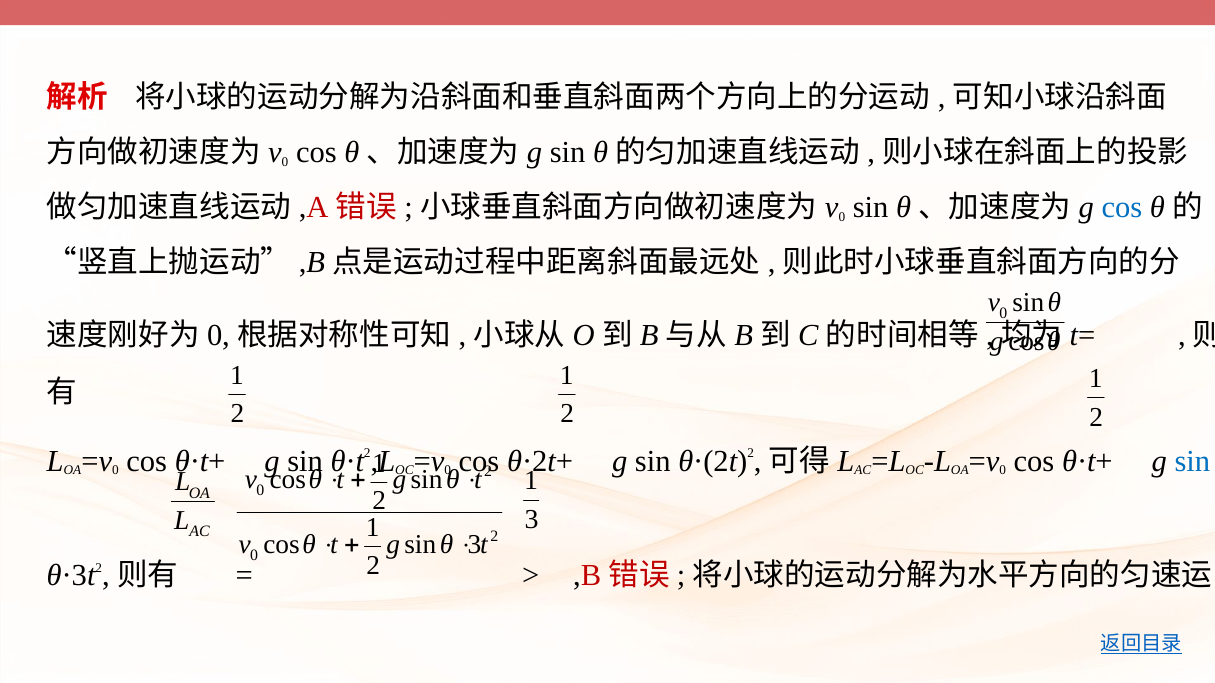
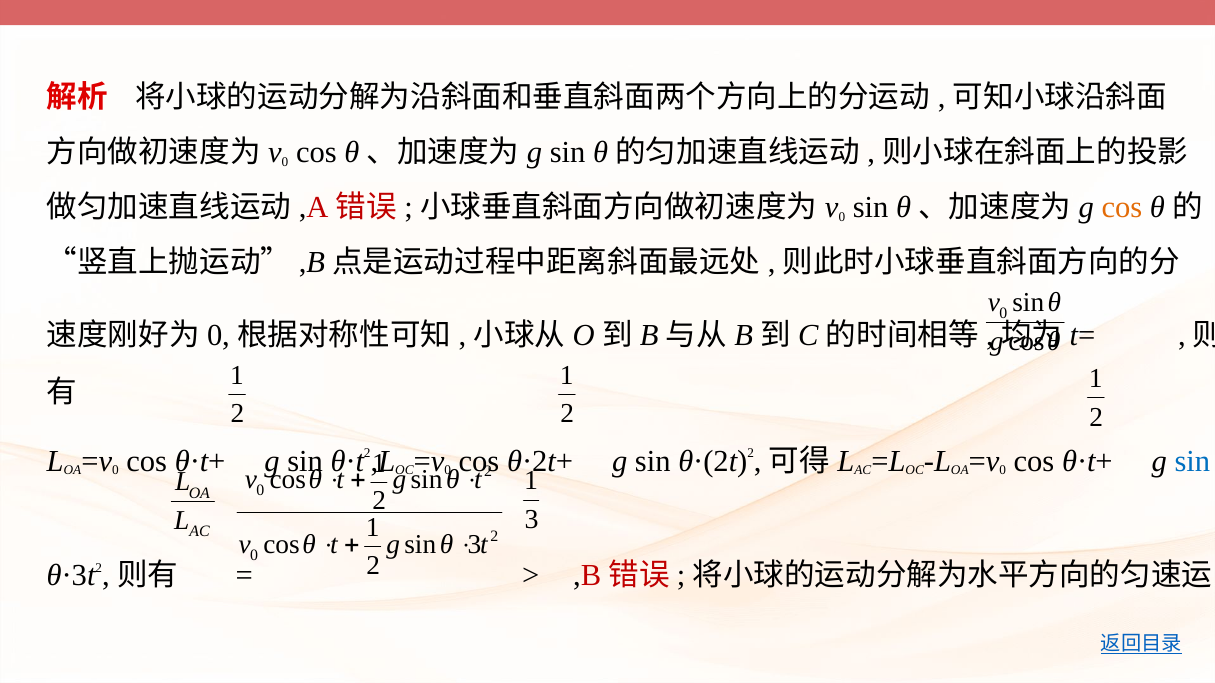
cos at (1122, 208) colour: blue -> orange
